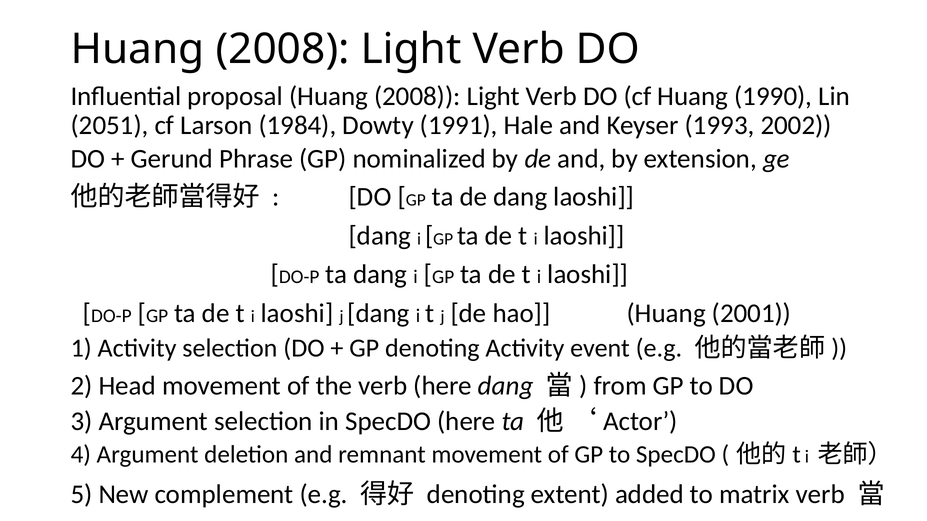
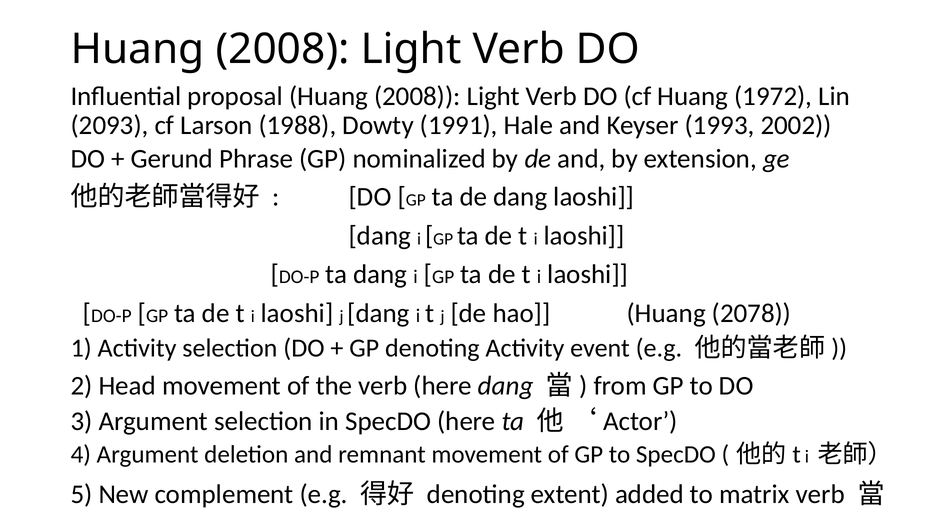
1990: 1990 -> 1972
2051: 2051 -> 2093
1984: 1984 -> 1988
2001: 2001 -> 2078
